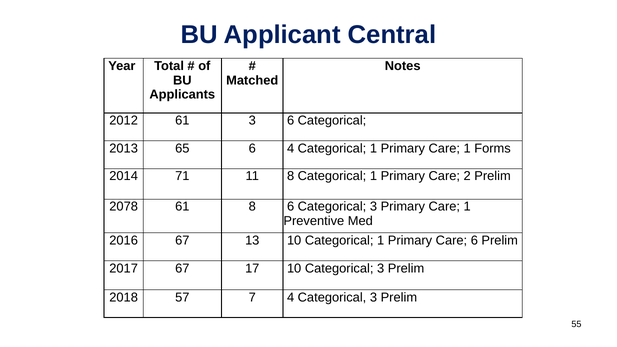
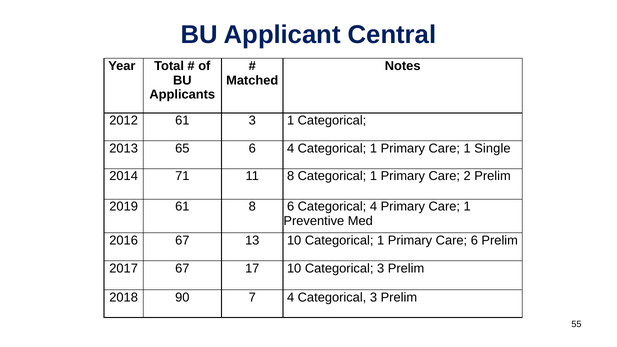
3 6: 6 -> 1
Forms: Forms -> Single
2078: 2078 -> 2019
6 Categorical 3: 3 -> 4
57: 57 -> 90
